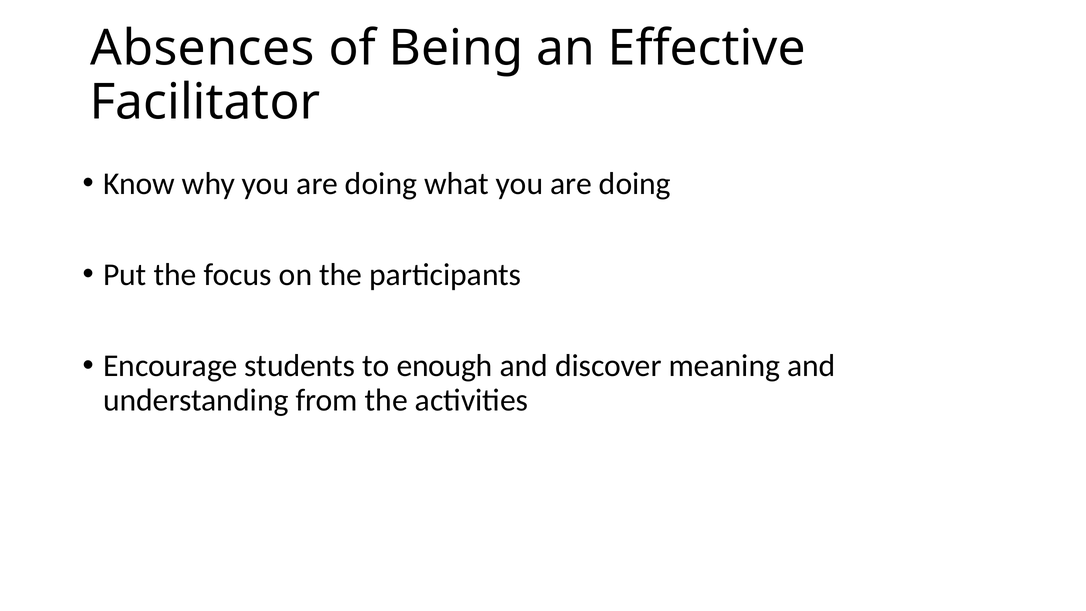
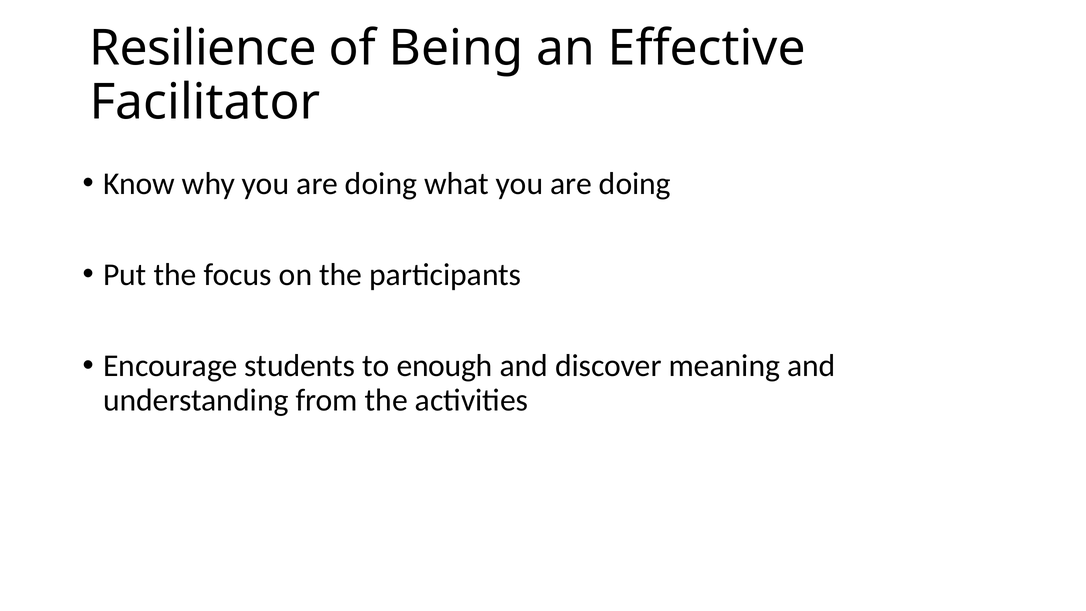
Absences: Absences -> Resilience
